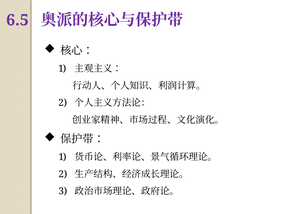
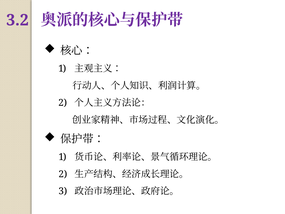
6.5: 6.5 -> 3.2
